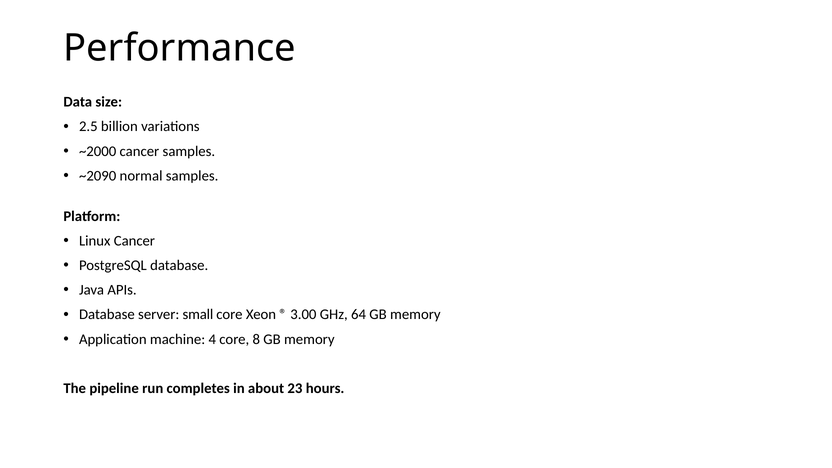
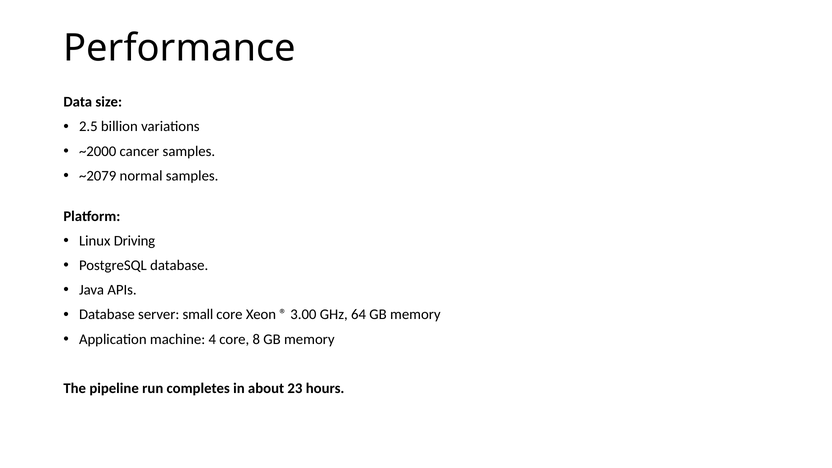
~2090: ~2090 -> ~2079
Linux Cancer: Cancer -> Driving
